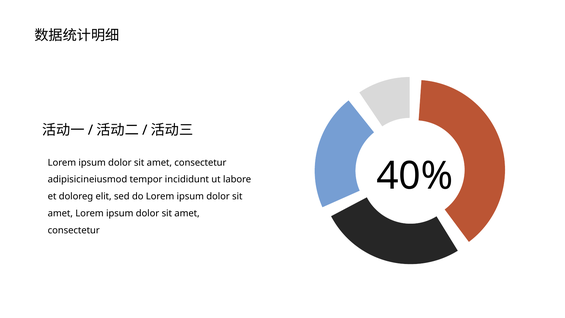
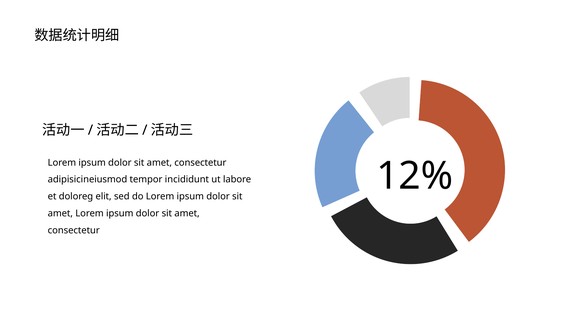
40%: 40% -> 12%
